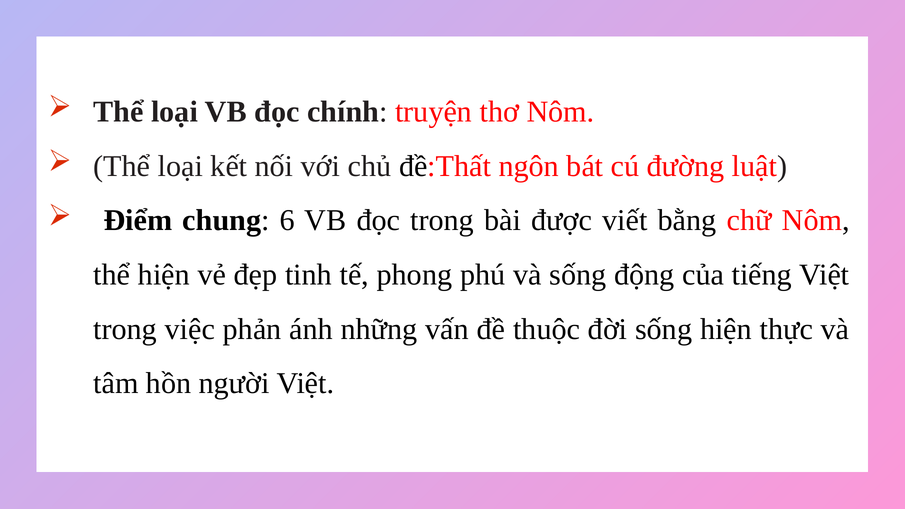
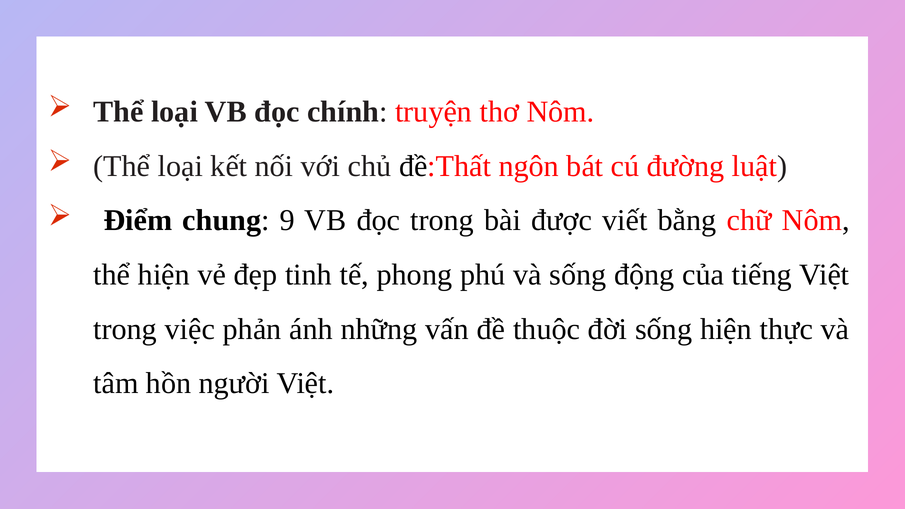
6: 6 -> 9
